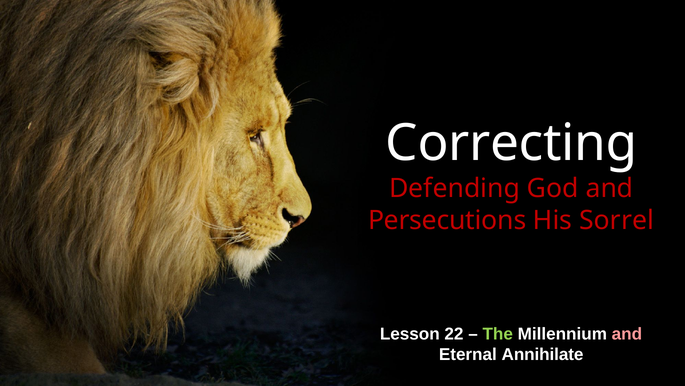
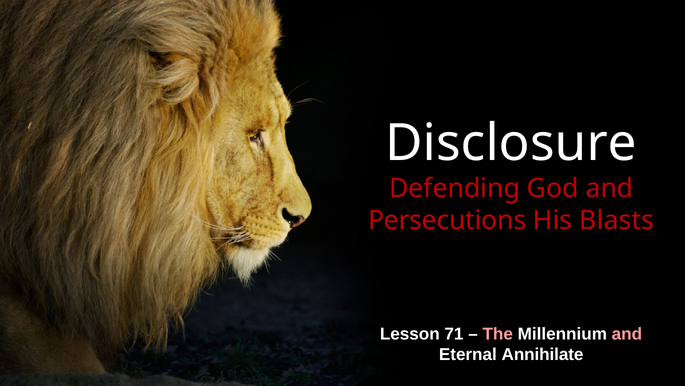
Correcting: Correcting -> Disclosure
Sorrel: Sorrel -> Blasts
22: 22 -> 71
The colour: light green -> pink
